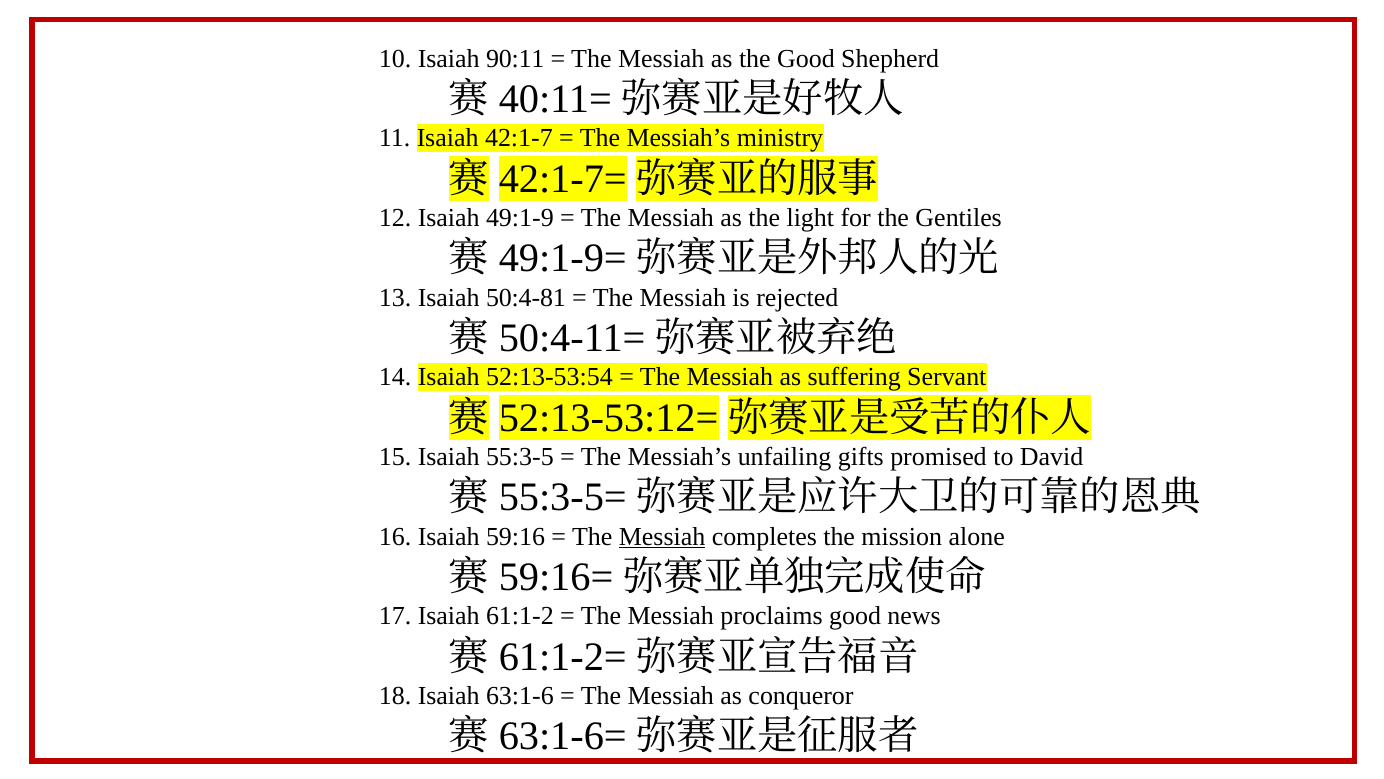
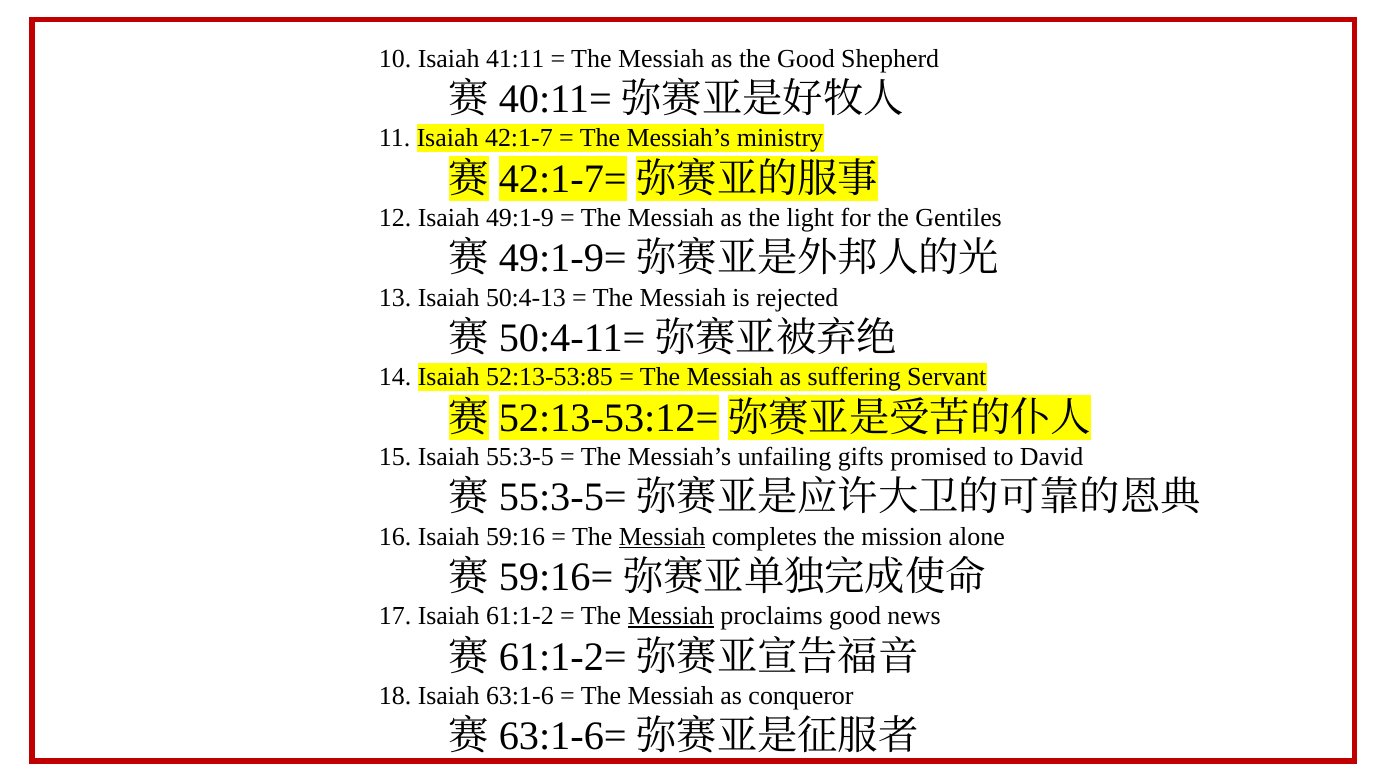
90:11: 90:11 -> 41:11
50:4-81: 50:4-81 -> 50:4-13
52:13-53:54: 52:13-53:54 -> 52:13-53:85
Messiah at (671, 616) underline: none -> present
